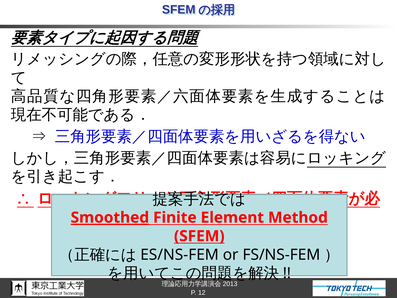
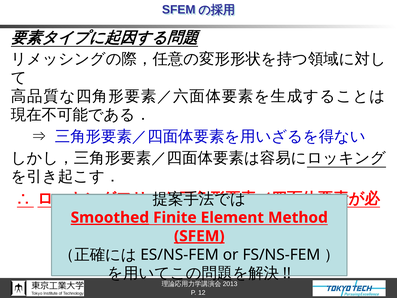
SFEM underline: none -> present
